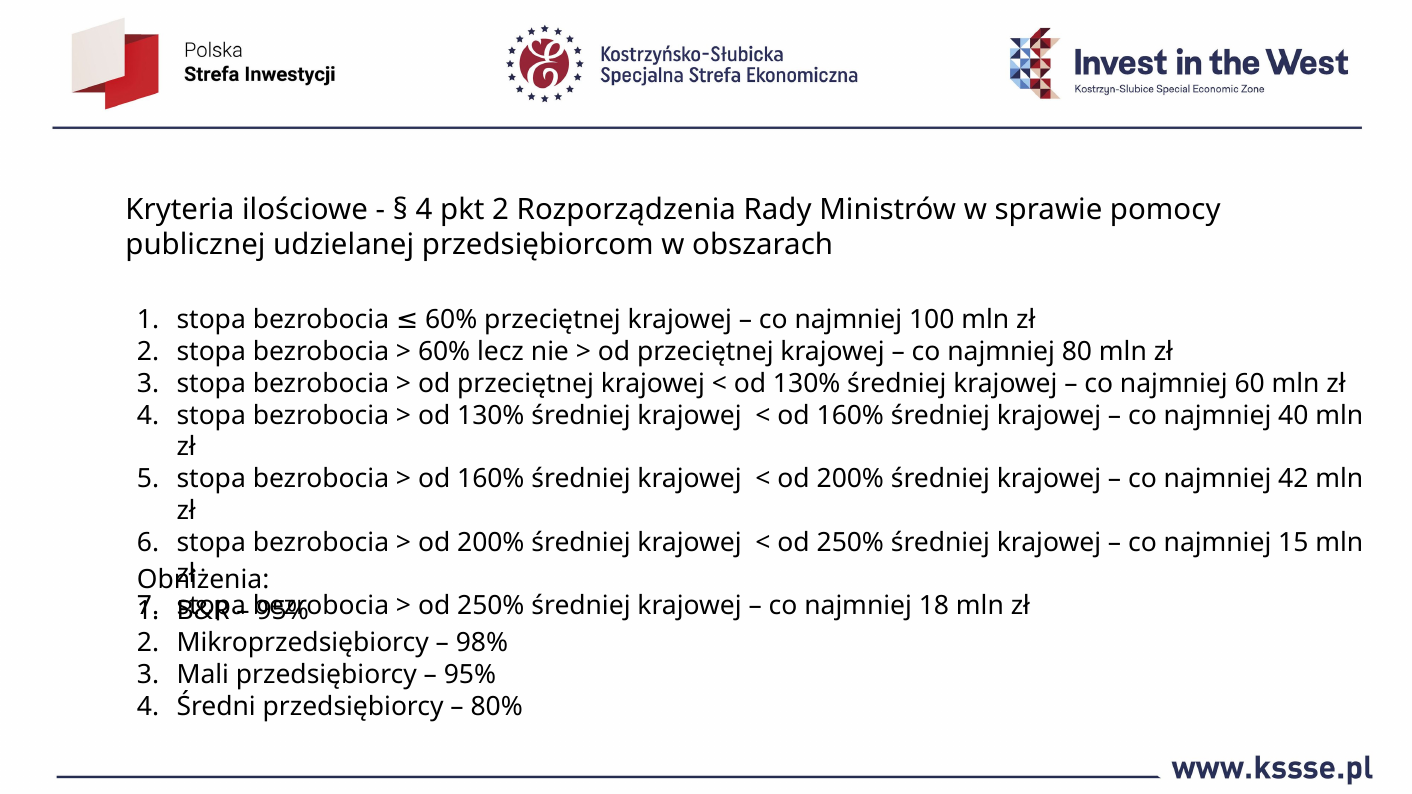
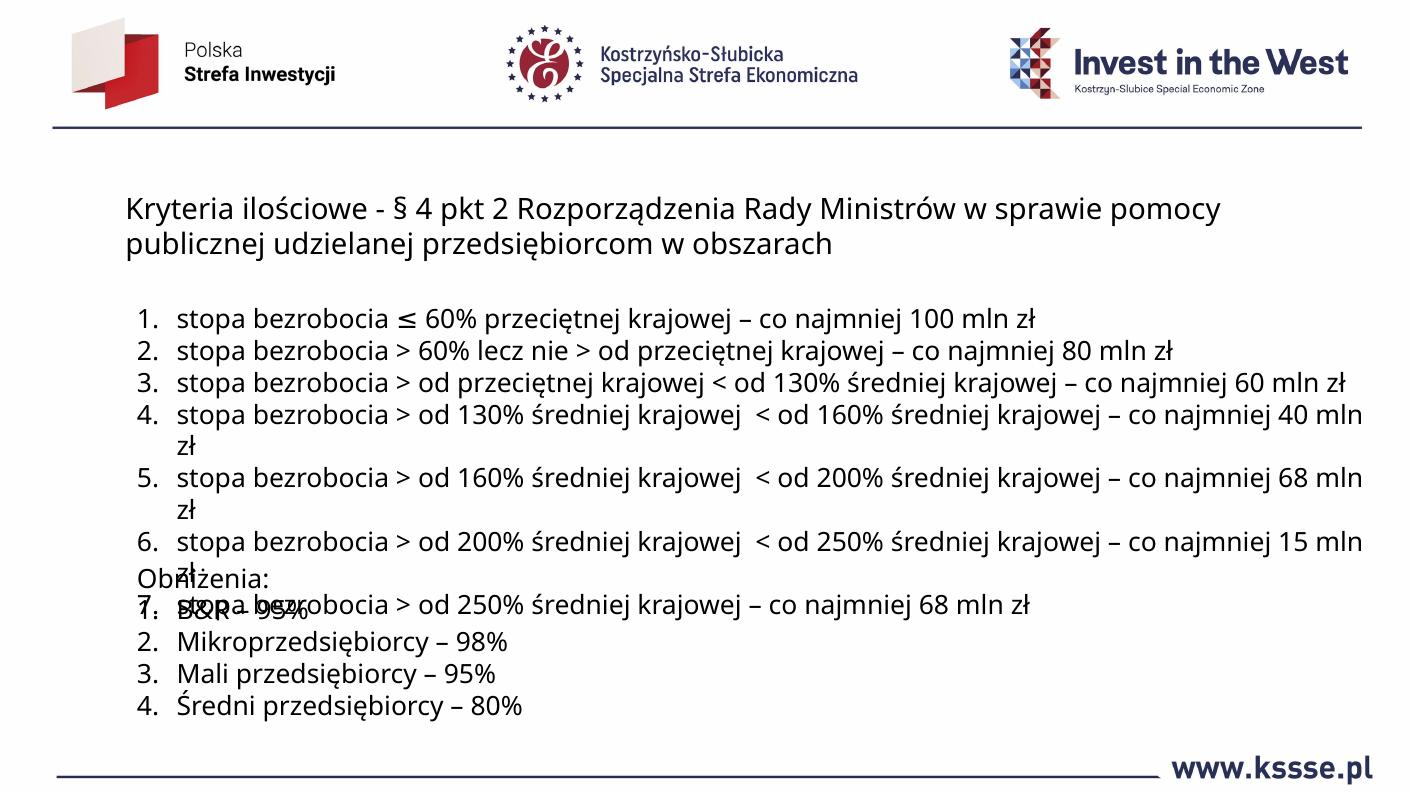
42 at (1293, 479): 42 -> 68
18 at (934, 606): 18 -> 68
